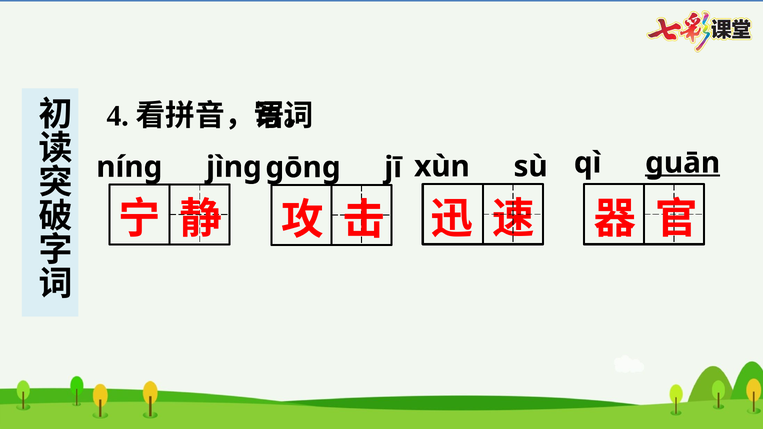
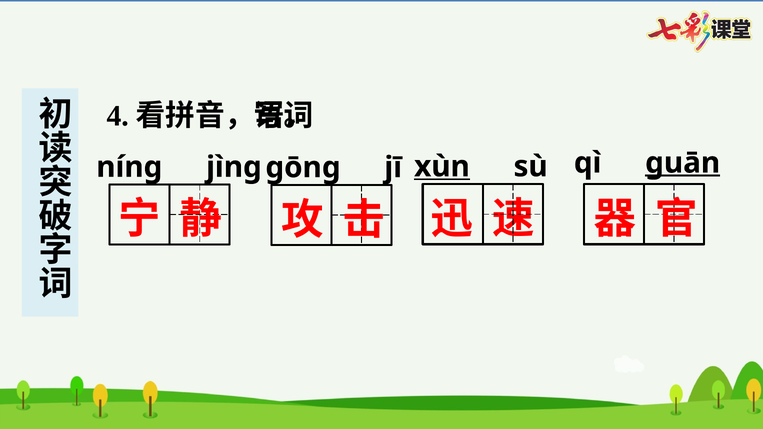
xùn underline: none -> present
